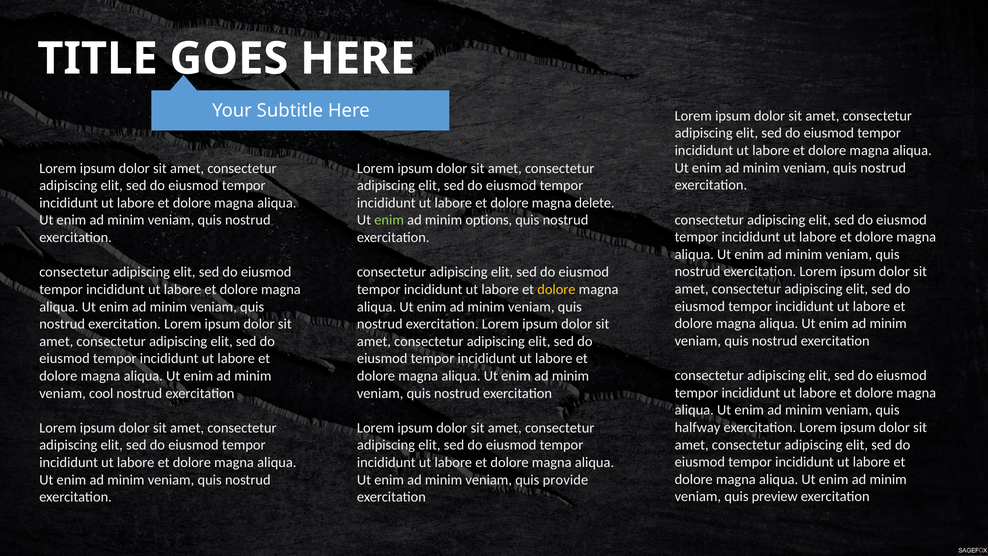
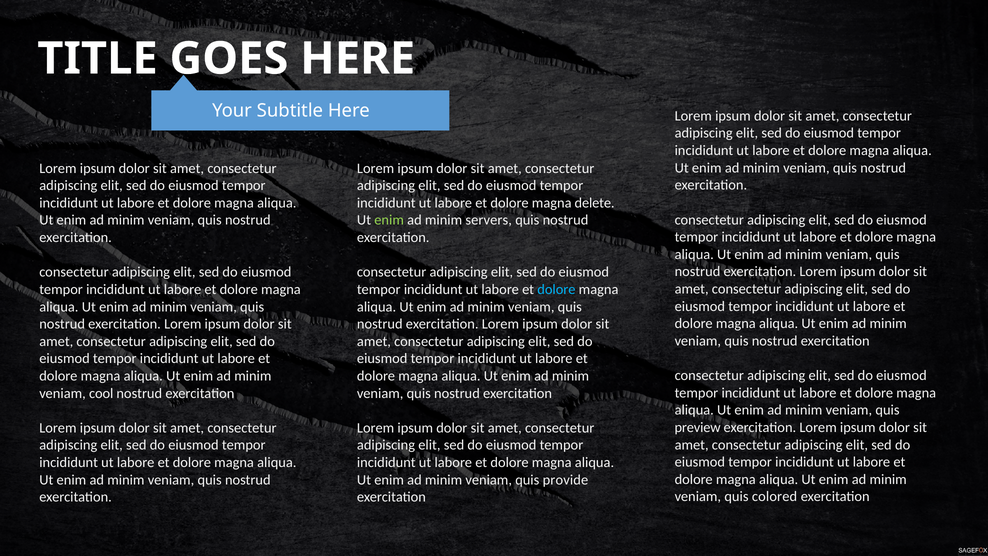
options: options -> servers
dolore at (556, 289) colour: yellow -> light blue
halfway: halfway -> preview
preview: preview -> colored
